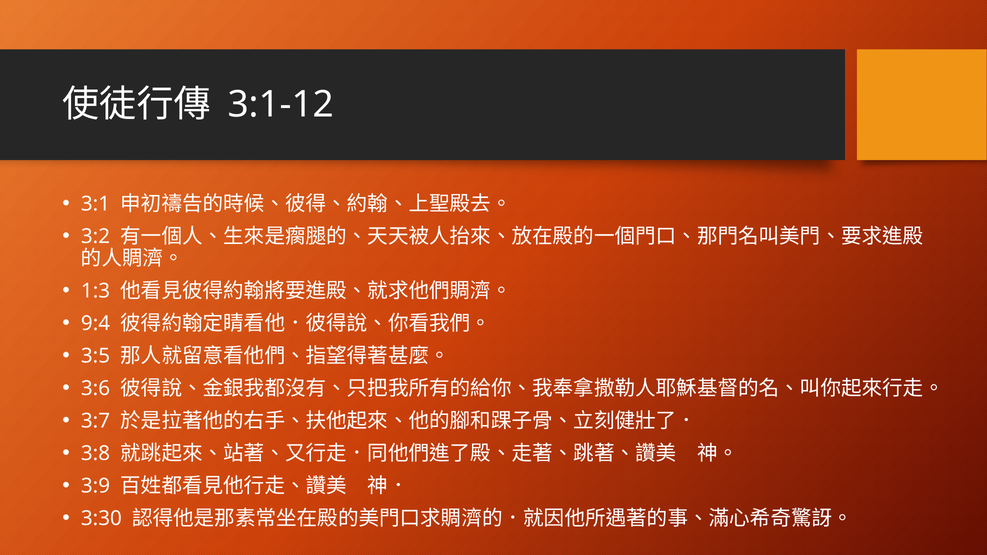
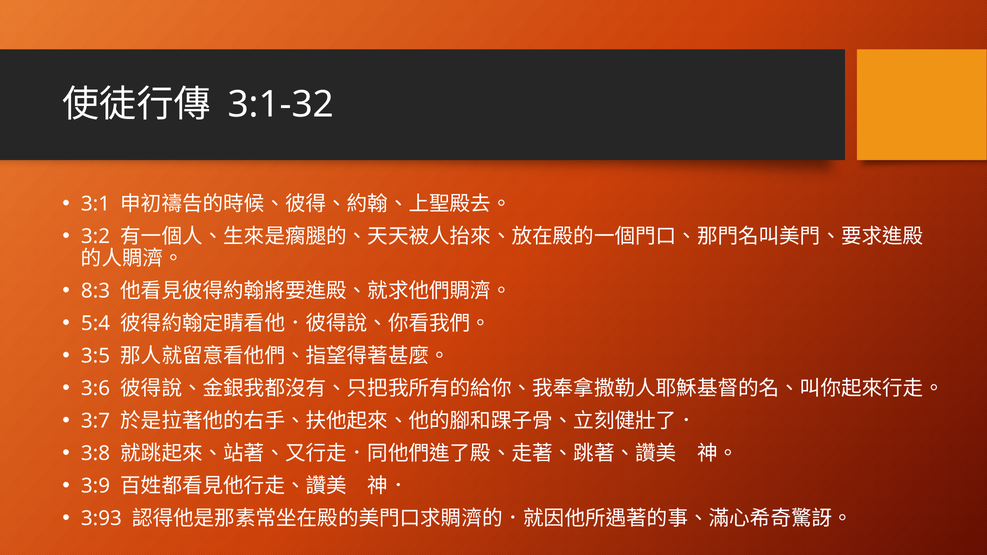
3:1-12: 3:1-12 -> 3:1-32
1:3: 1:3 -> 8:3
9:4: 9:4 -> 5:4
3:30: 3:30 -> 3:93
